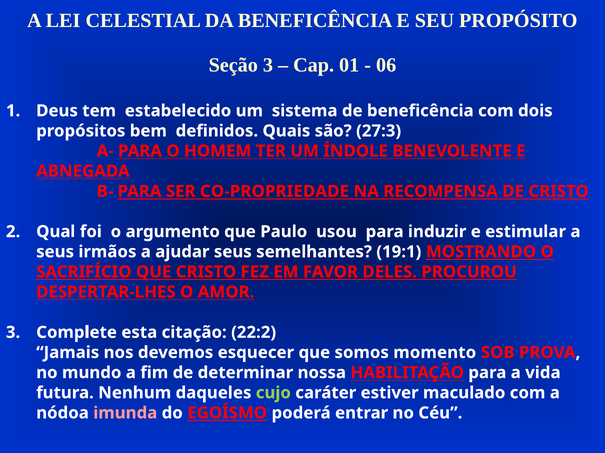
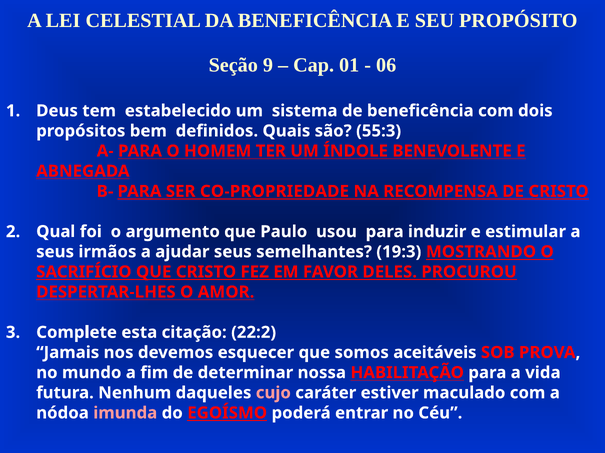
Seção 3: 3 -> 9
27:3: 27:3 -> 55:3
19:1: 19:1 -> 19:3
momento: momento -> aceitáveis
cujo colour: light green -> pink
